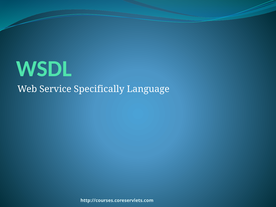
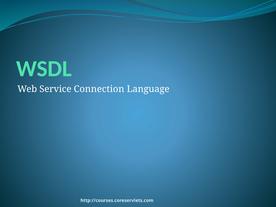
Specifically: Specifically -> Connection
